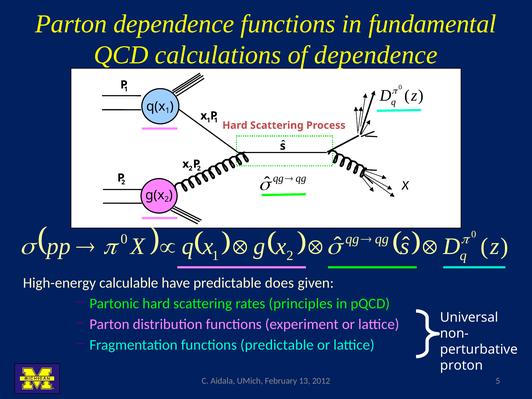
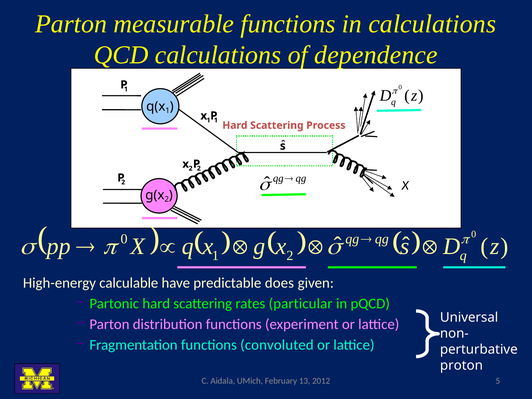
Parton dependence: dependence -> measurable
in fundamental: fundamental -> calculations
principles: principles -> particular
functions predictable: predictable -> convoluted
